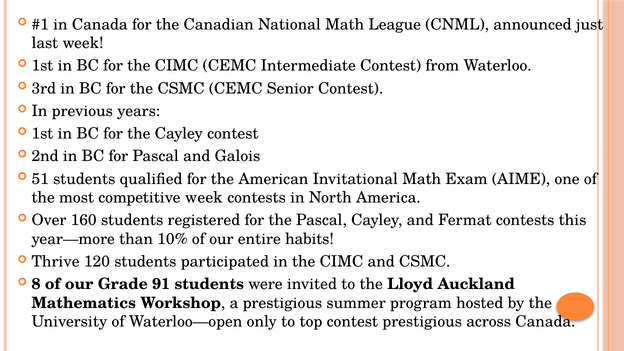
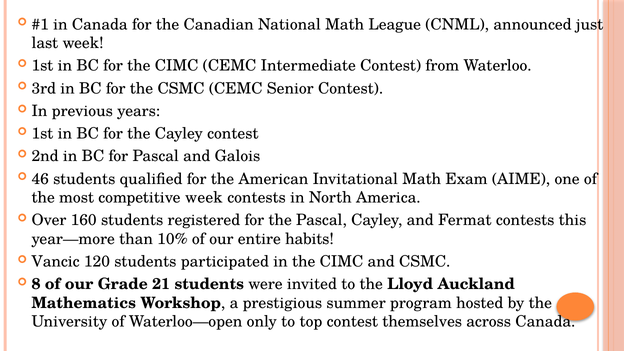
51: 51 -> 46
Thrive: Thrive -> Vancic
91: 91 -> 21
contest prestigious: prestigious -> themselves
